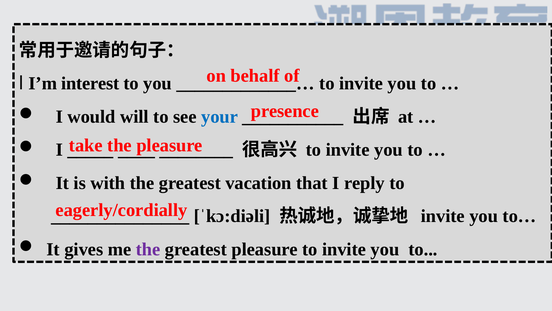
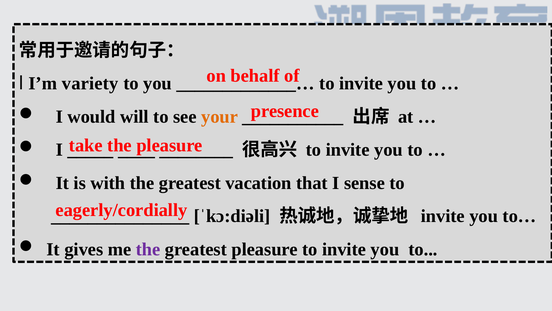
interest: interest -> variety
your colour: blue -> orange
reply: reply -> sense
